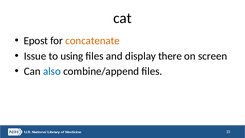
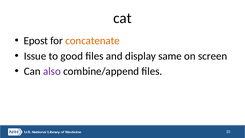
using: using -> good
there: there -> same
also colour: blue -> purple
